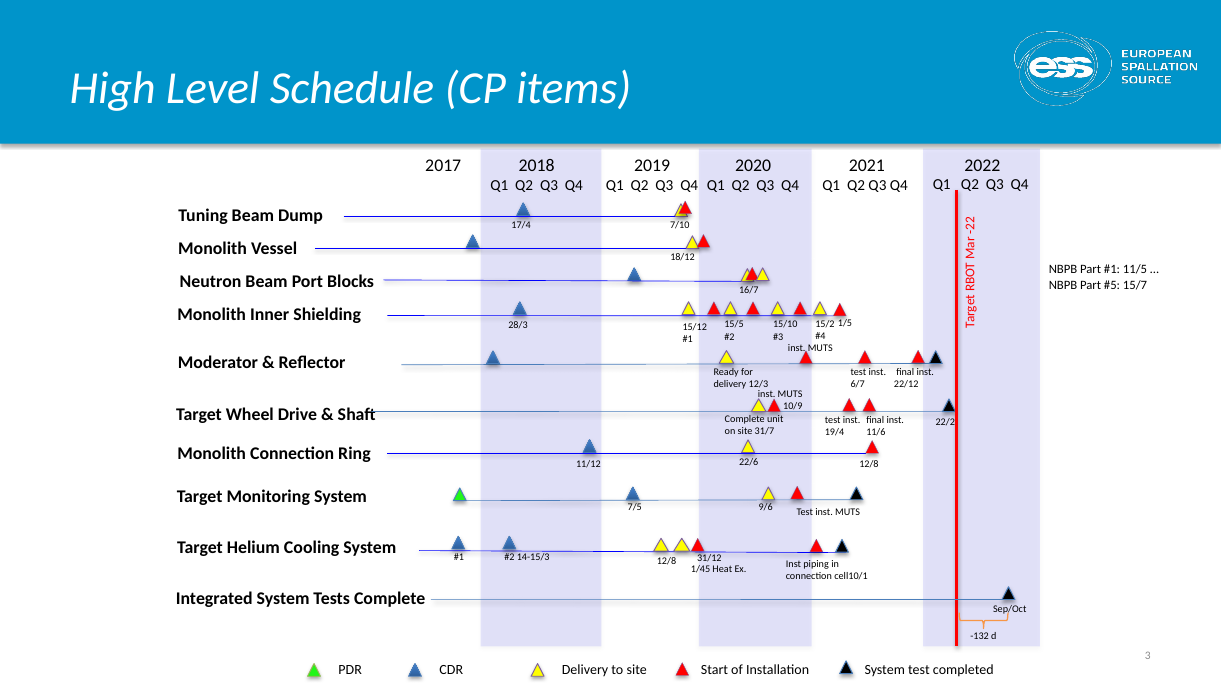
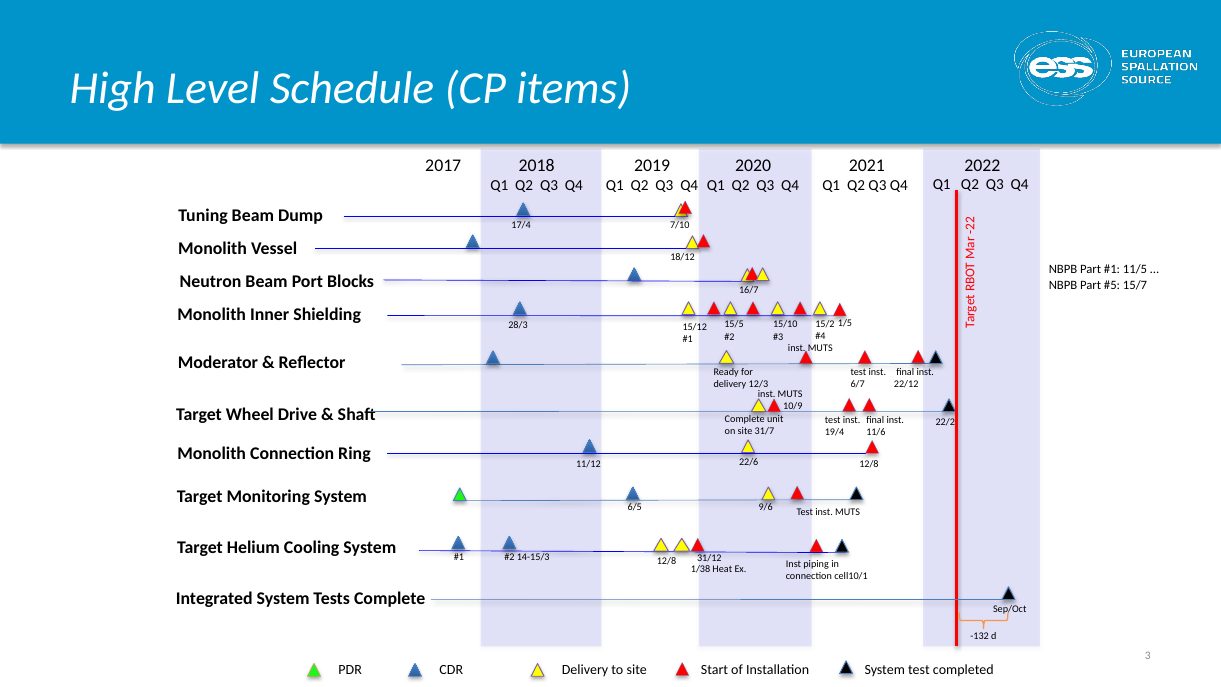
7/5: 7/5 -> 6/5
1/45: 1/45 -> 1/38
